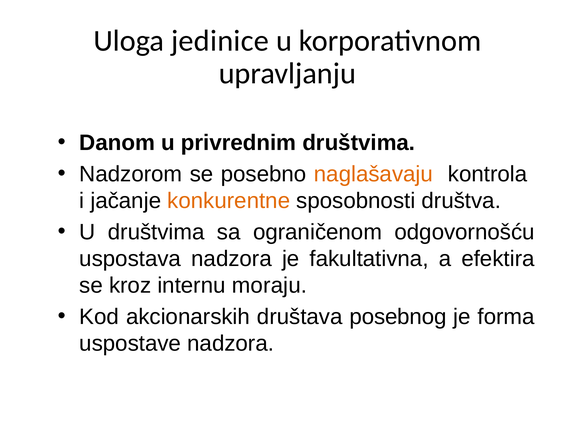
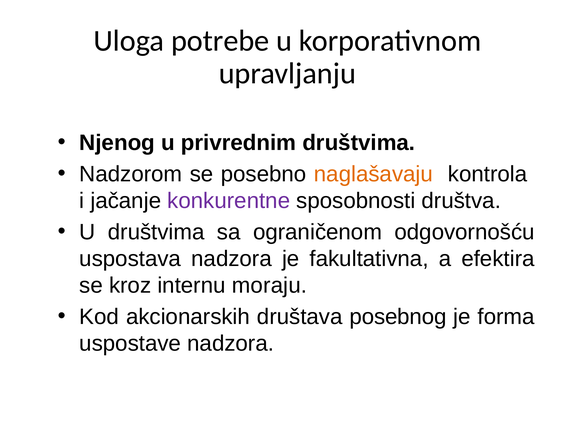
jedinice: jedinice -> potrebe
Danom: Danom -> Njenog
konkurentne colour: orange -> purple
